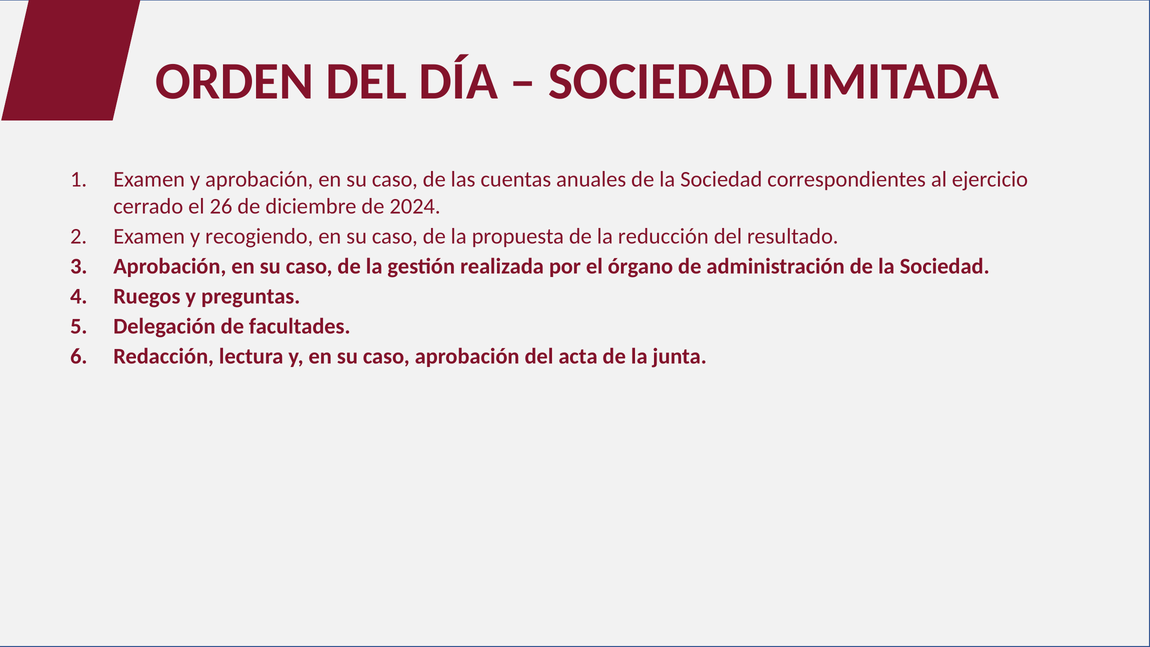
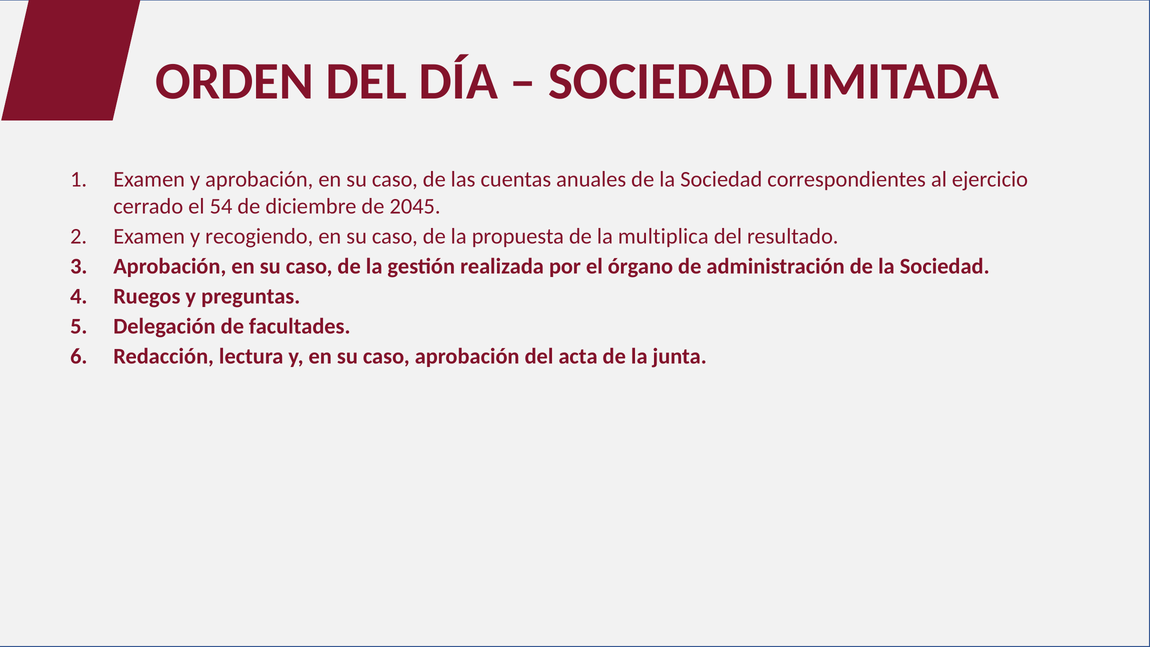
26: 26 -> 54
2024: 2024 -> 2045
reducción: reducción -> multiplica
